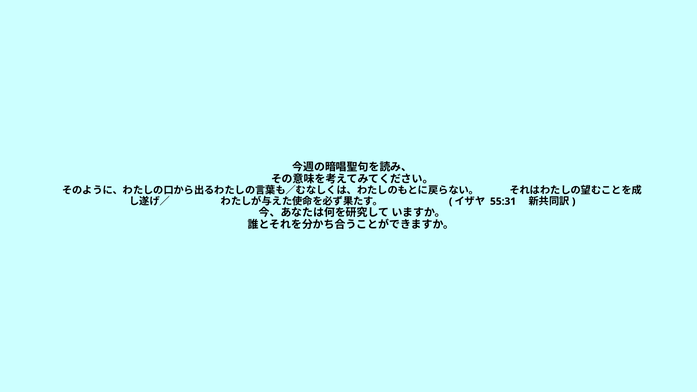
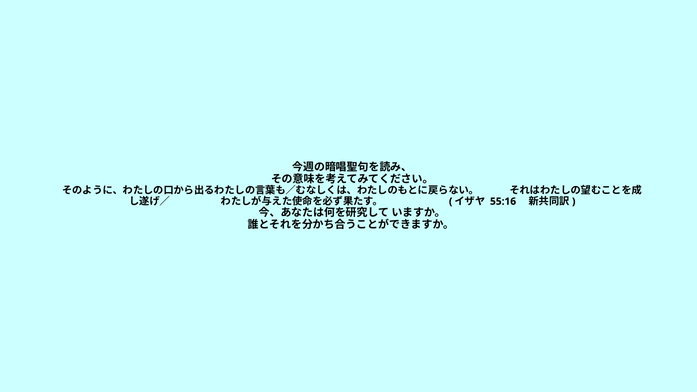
55:31: 55:31 -> 55:16
